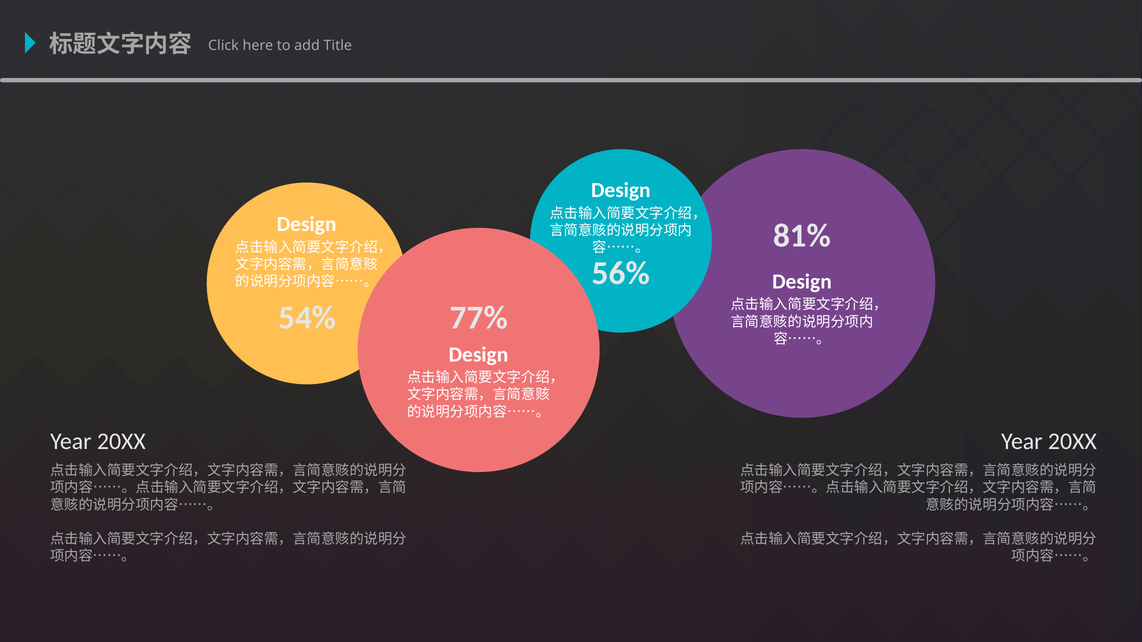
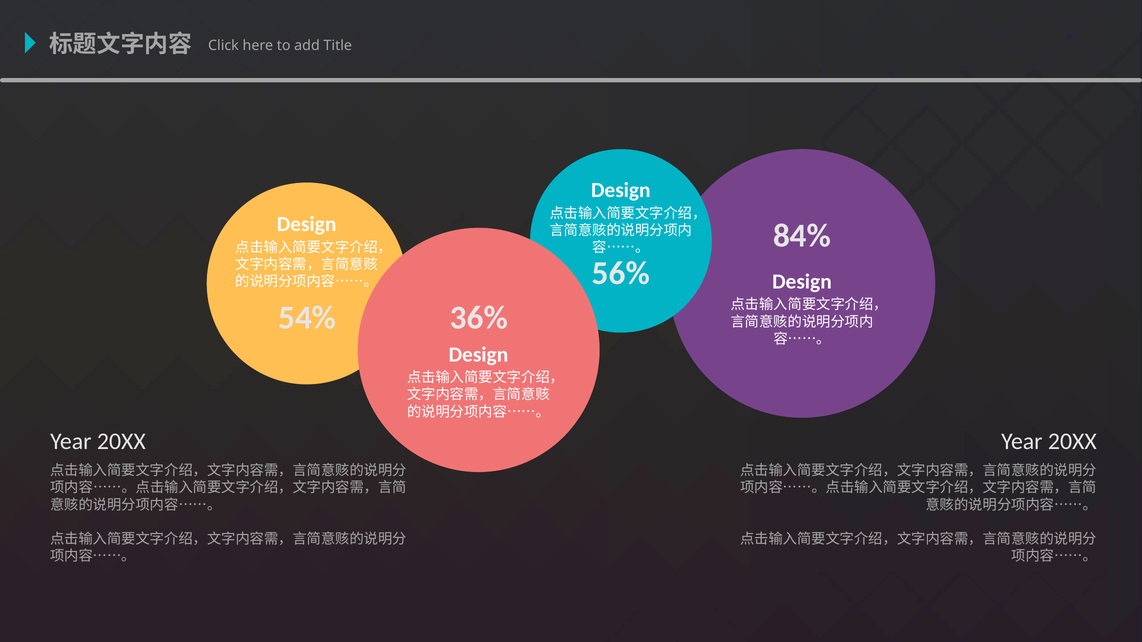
81%: 81% -> 84%
77%: 77% -> 36%
